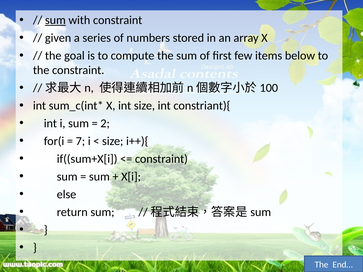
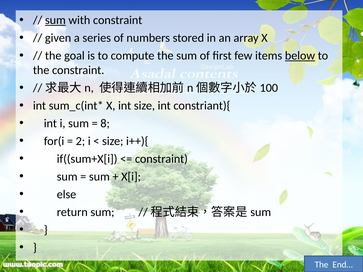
below underline: none -> present
2: 2 -> 8
7: 7 -> 2
